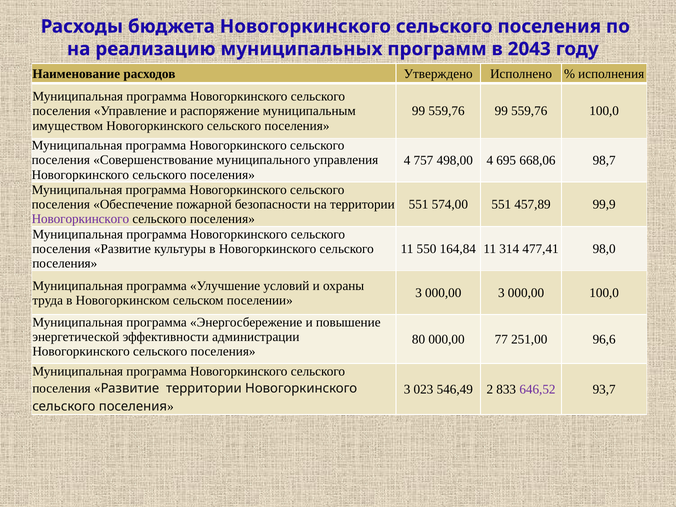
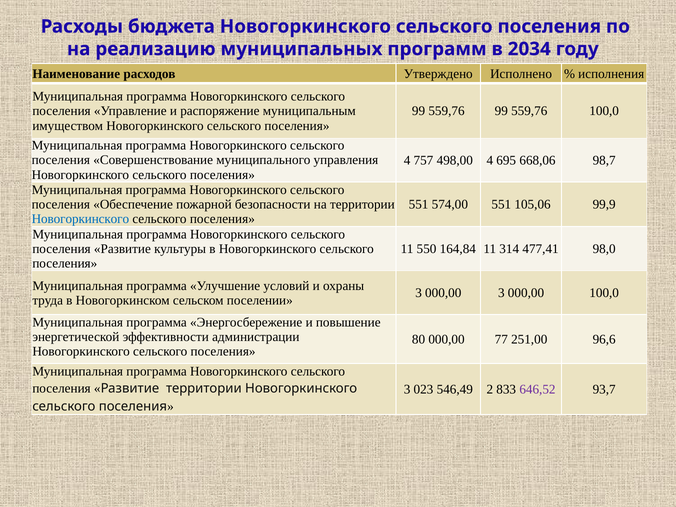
2043: 2043 -> 2034
457,89: 457,89 -> 105,06
Новогоркинского at (80, 219) colour: purple -> blue
